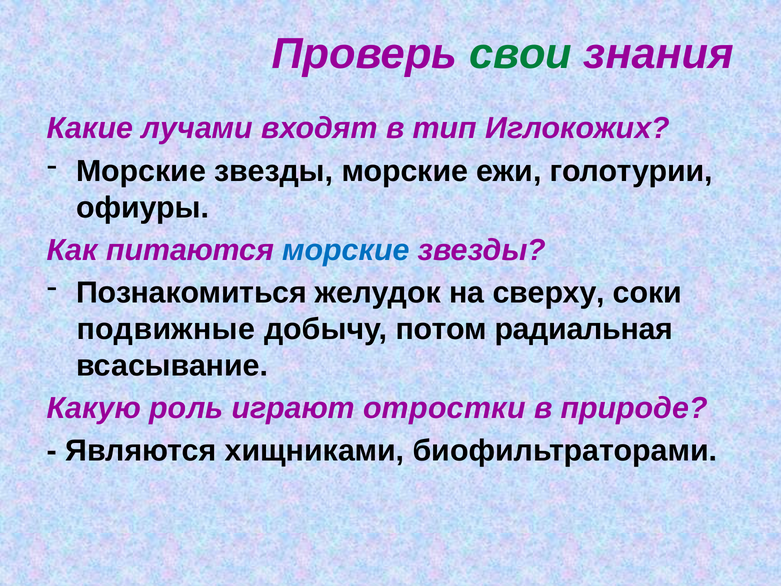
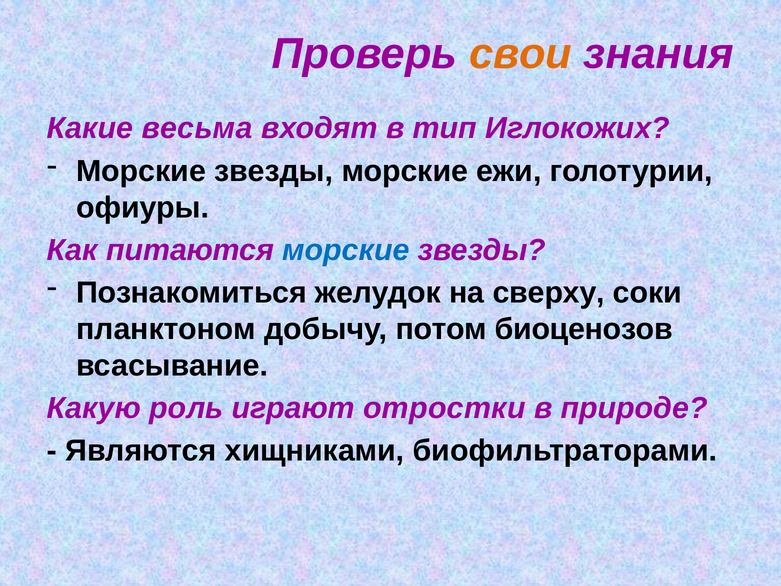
свои colour: green -> orange
лучами: лучами -> весьма
подвижные: подвижные -> планктоном
радиальная: радиальная -> биоценозов
